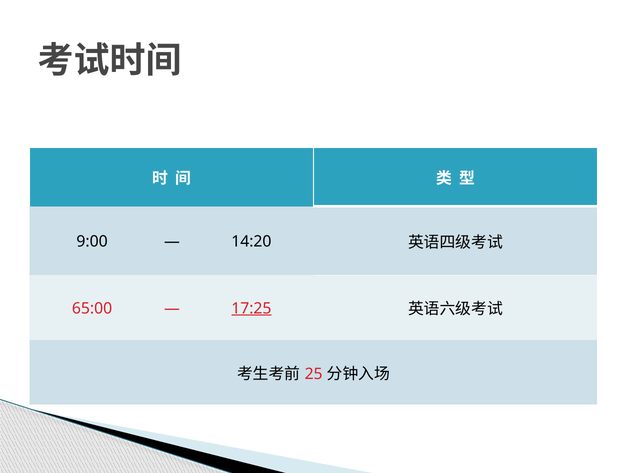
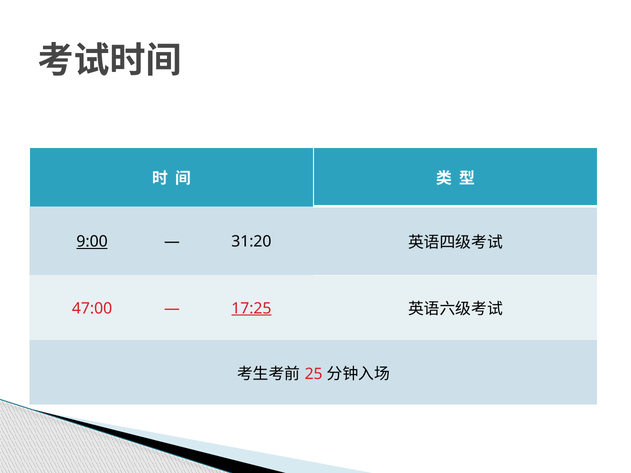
9:00 underline: none -> present
14:20: 14:20 -> 31:20
65:00: 65:00 -> 47:00
